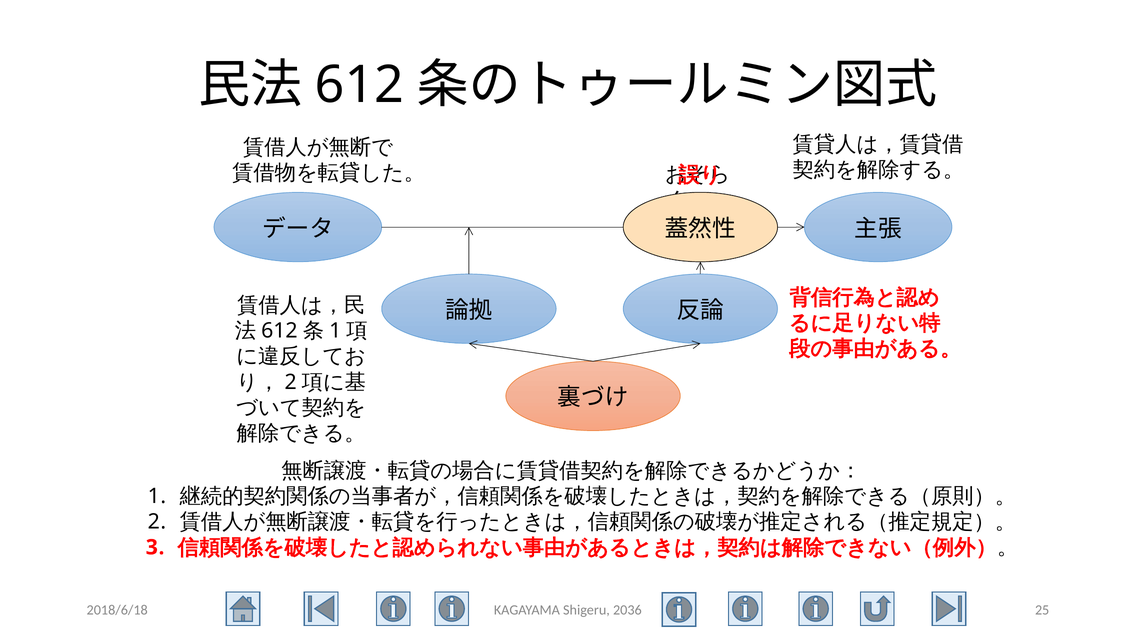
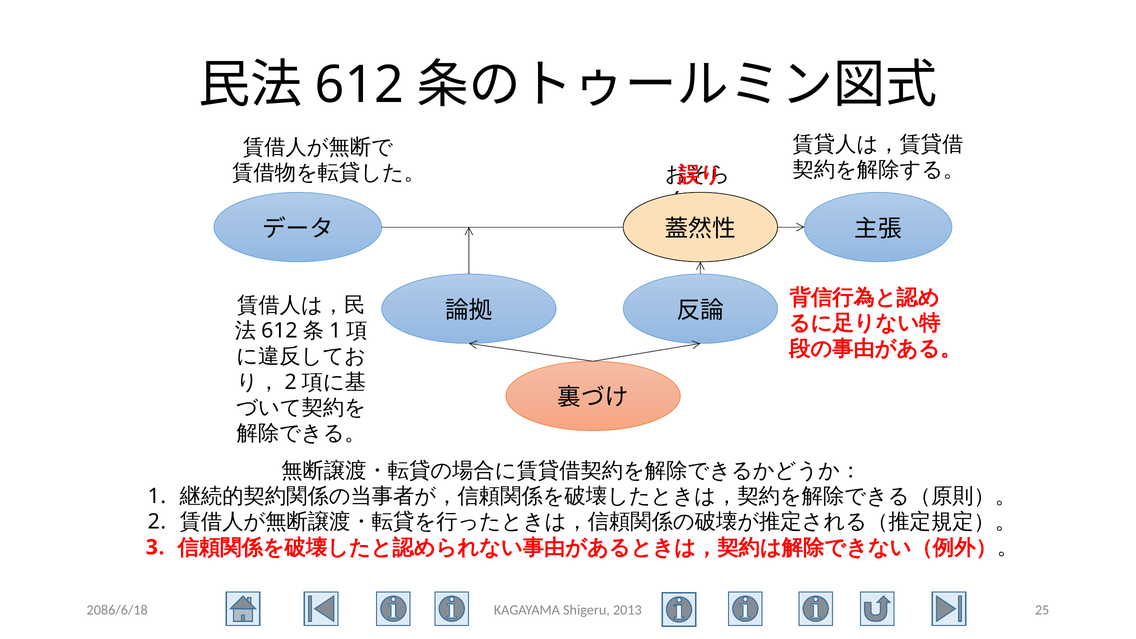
2018/6/18: 2018/6/18 -> 2086/6/18
2036: 2036 -> 2013
